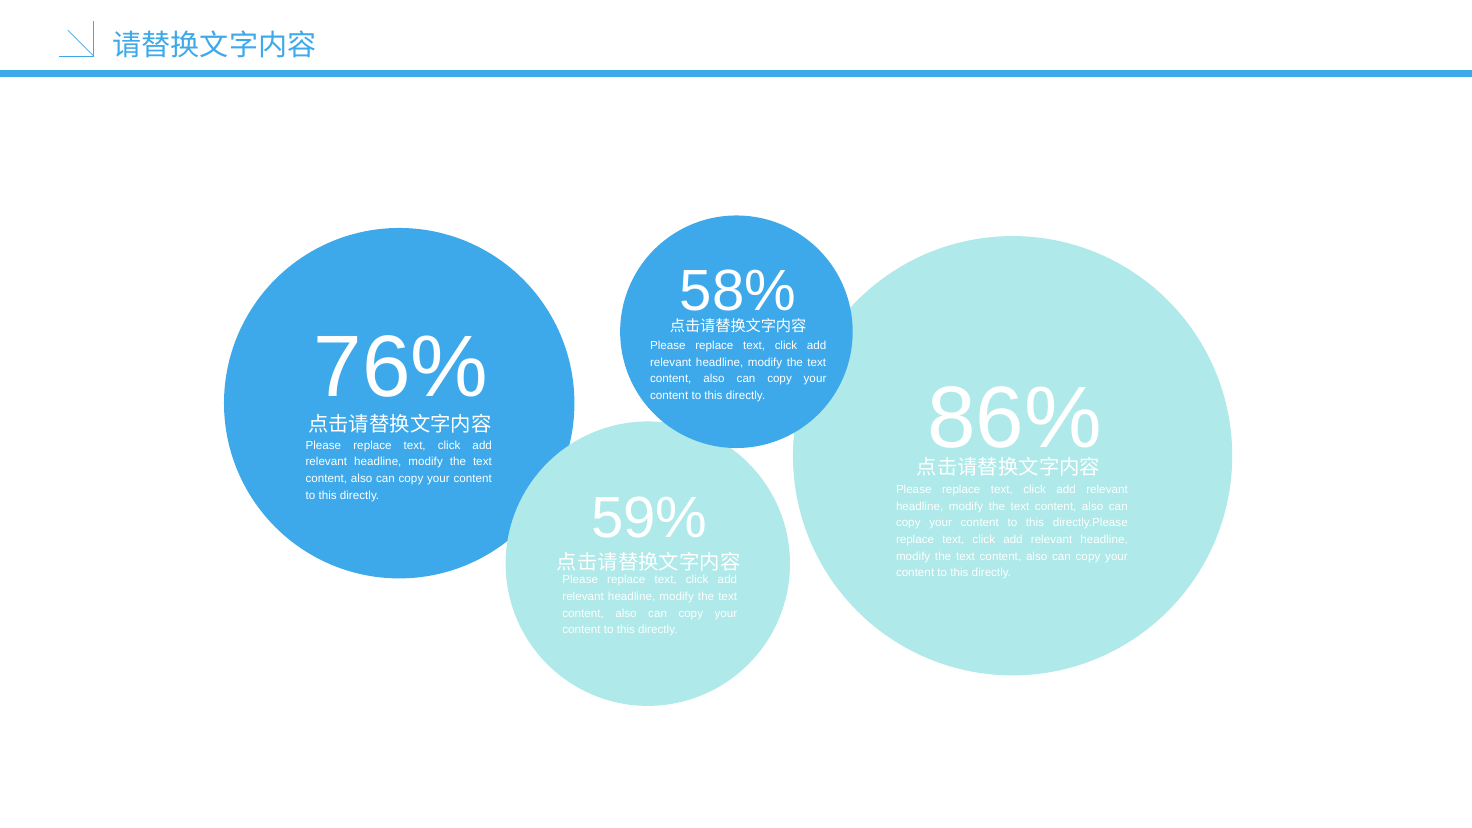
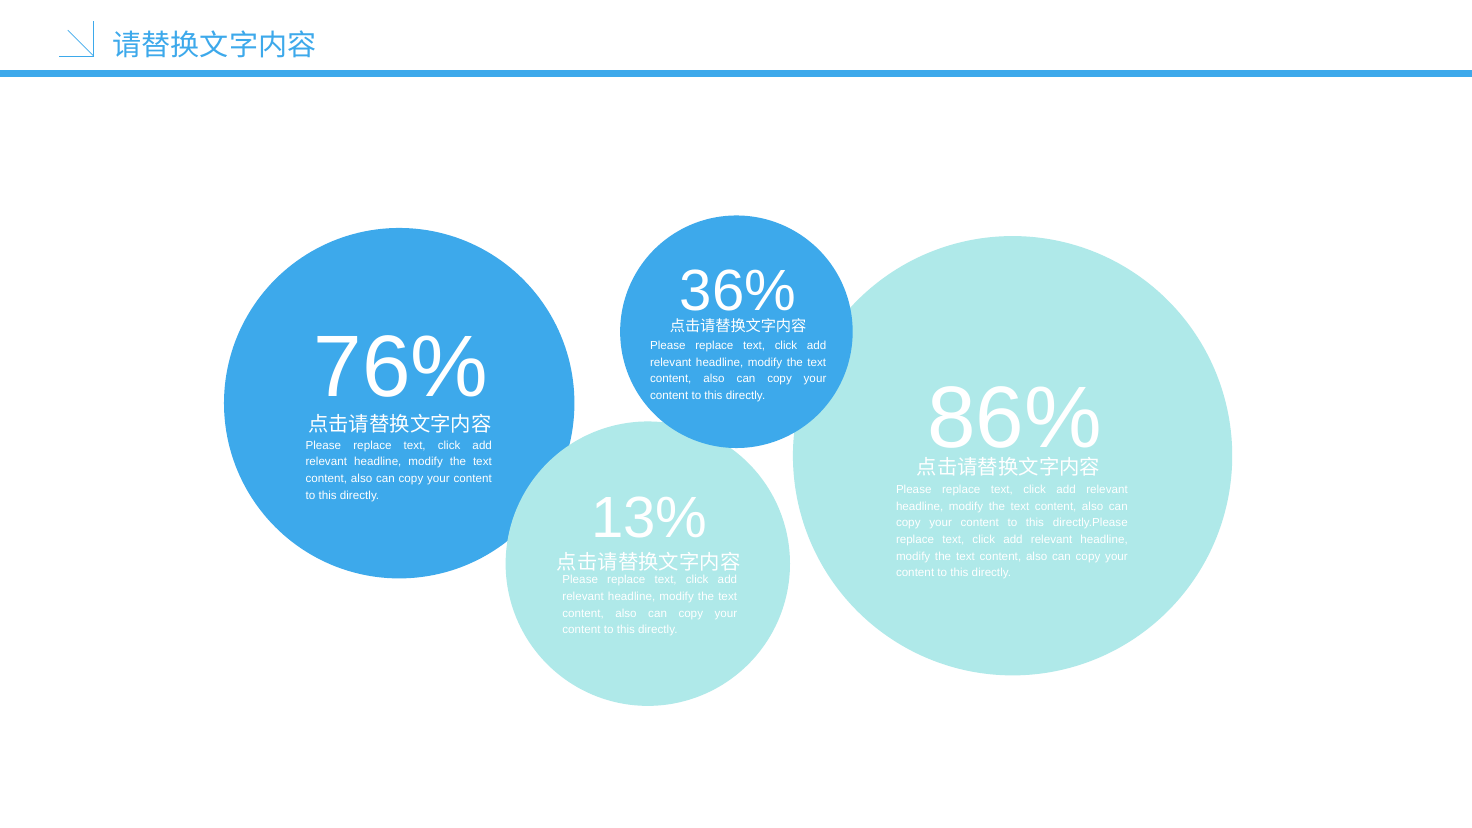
58%: 58% -> 36%
59%: 59% -> 13%
